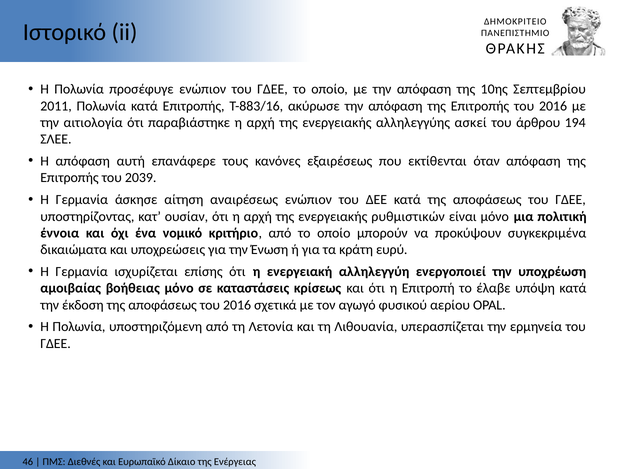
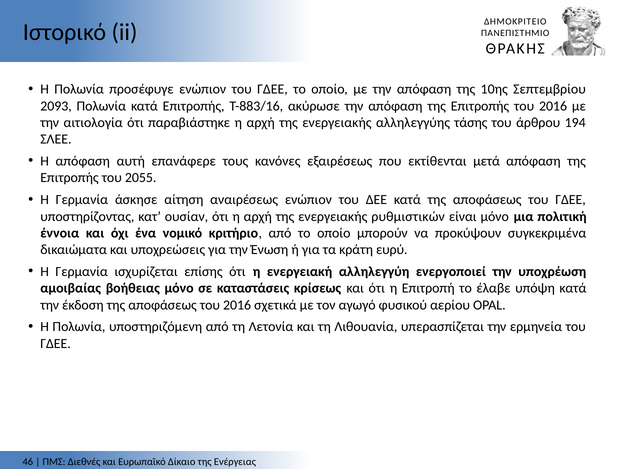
2011: 2011 -> 2093
ασκεί: ασκεί -> τάσης
όταν: όταν -> μετά
2039: 2039 -> 2055
